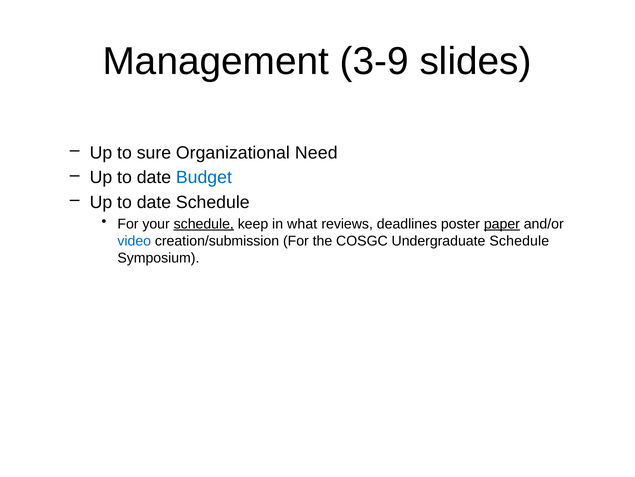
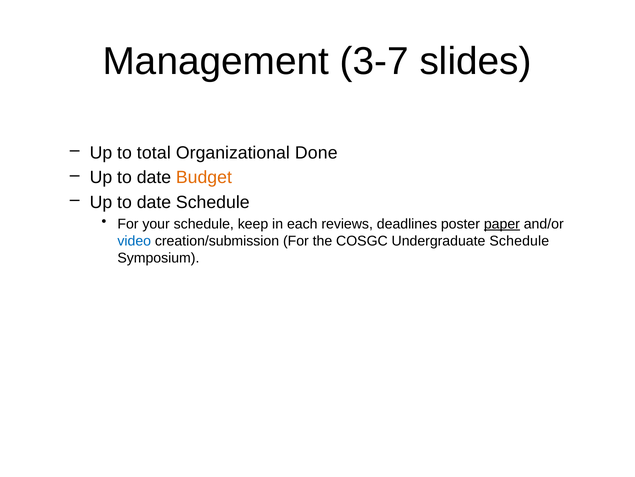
3-9: 3-9 -> 3-7
sure: sure -> total
Need: Need -> Done
Budget colour: blue -> orange
schedule at (204, 224) underline: present -> none
what: what -> each
